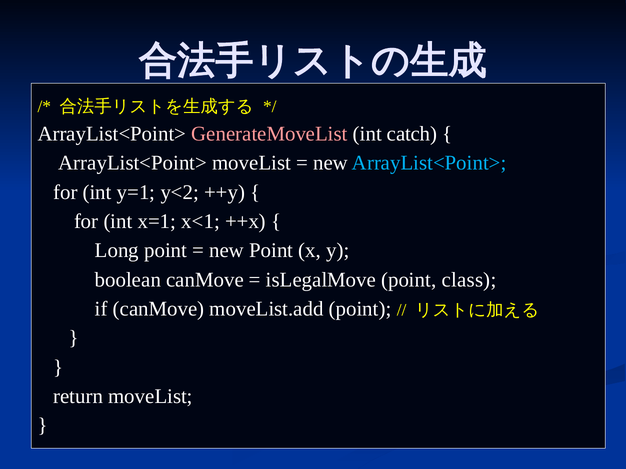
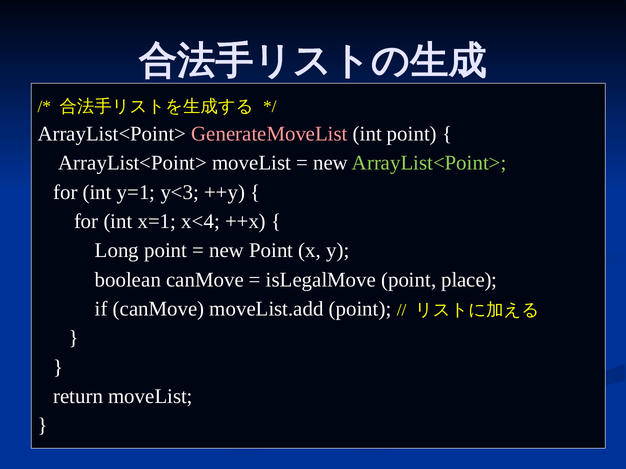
int catch: catch -> point
ArrayList<Point> at (429, 163) colour: light blue -> light green
y<2: y<2 -> y<3
x<1: x<1 -> x<4
class: class -> place
